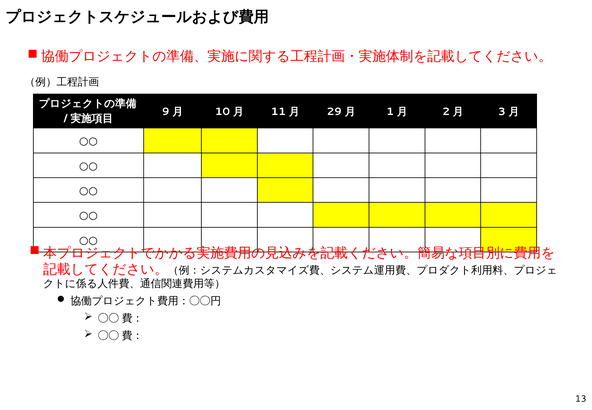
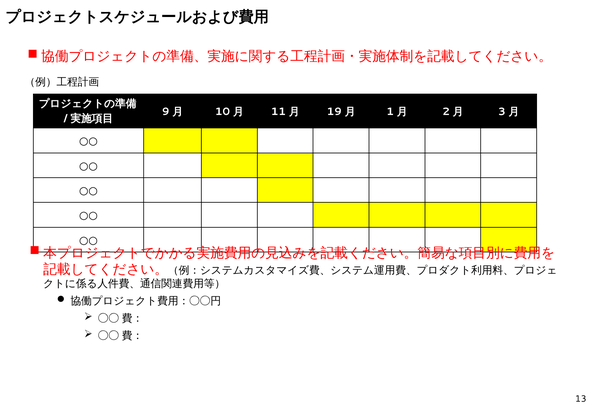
29: 29 -> 19
